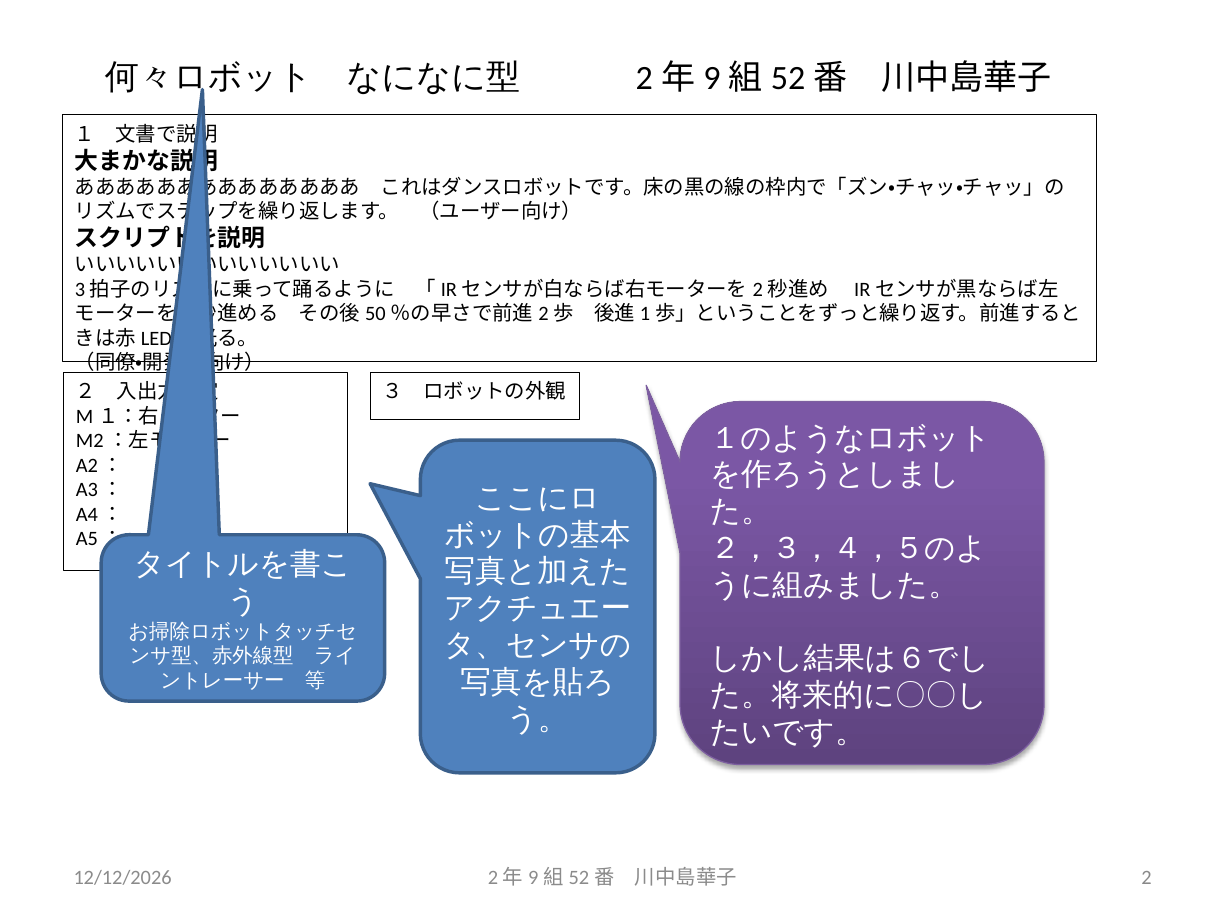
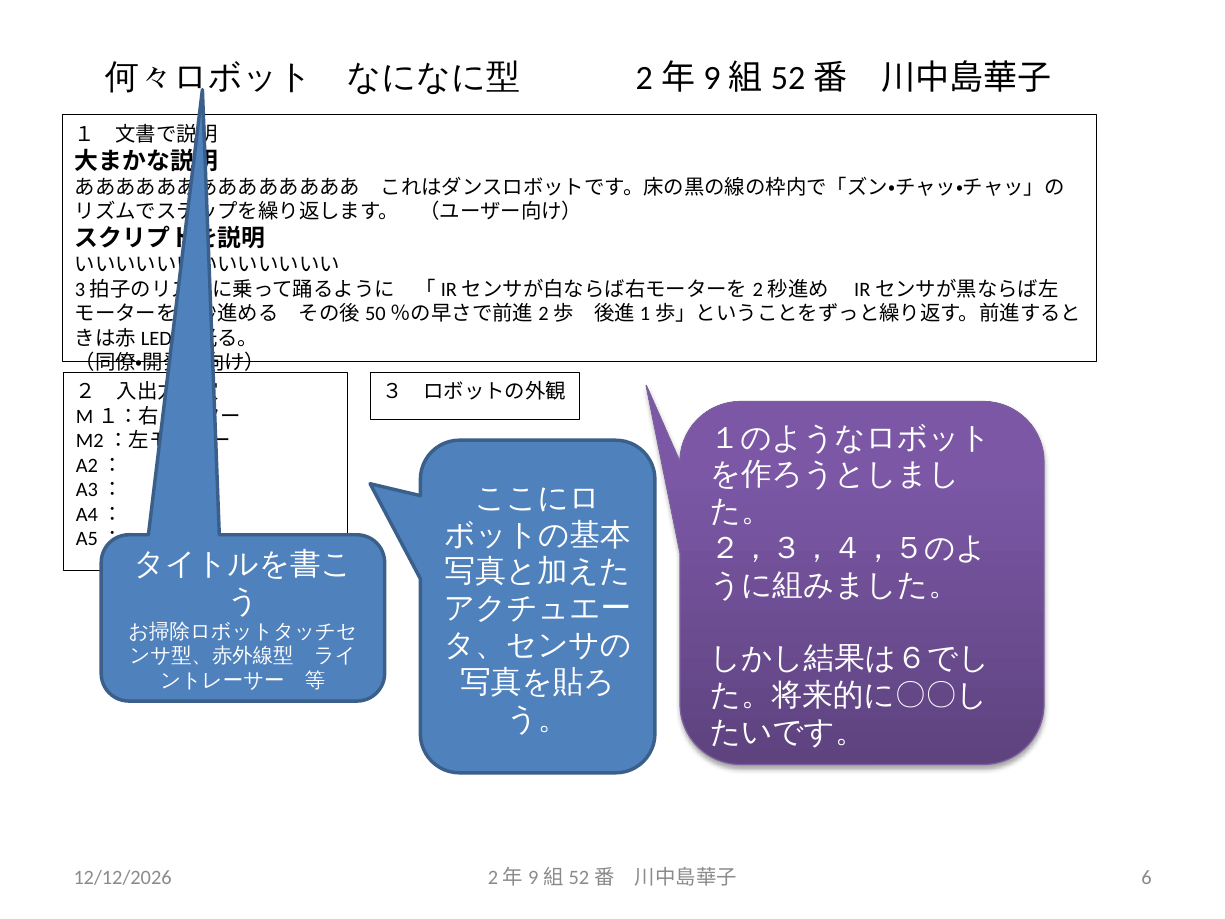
2: 2 -> 6
